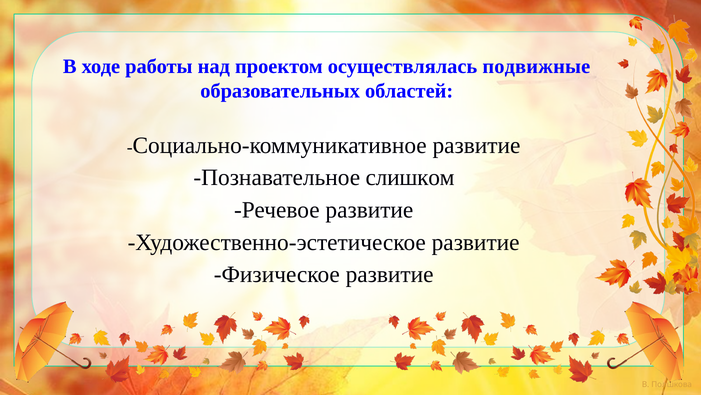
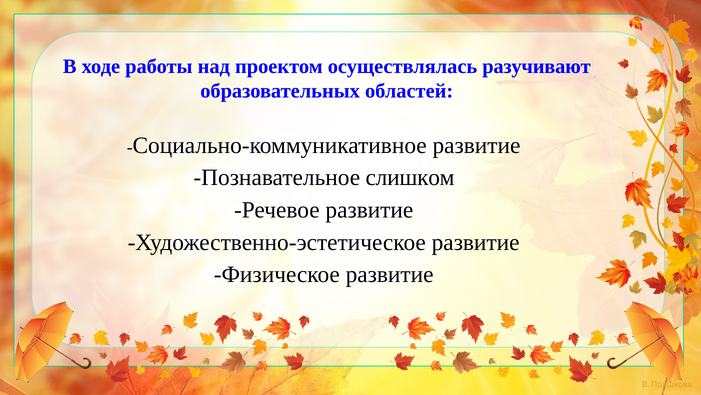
подвижные: подвижные -> разучивают
